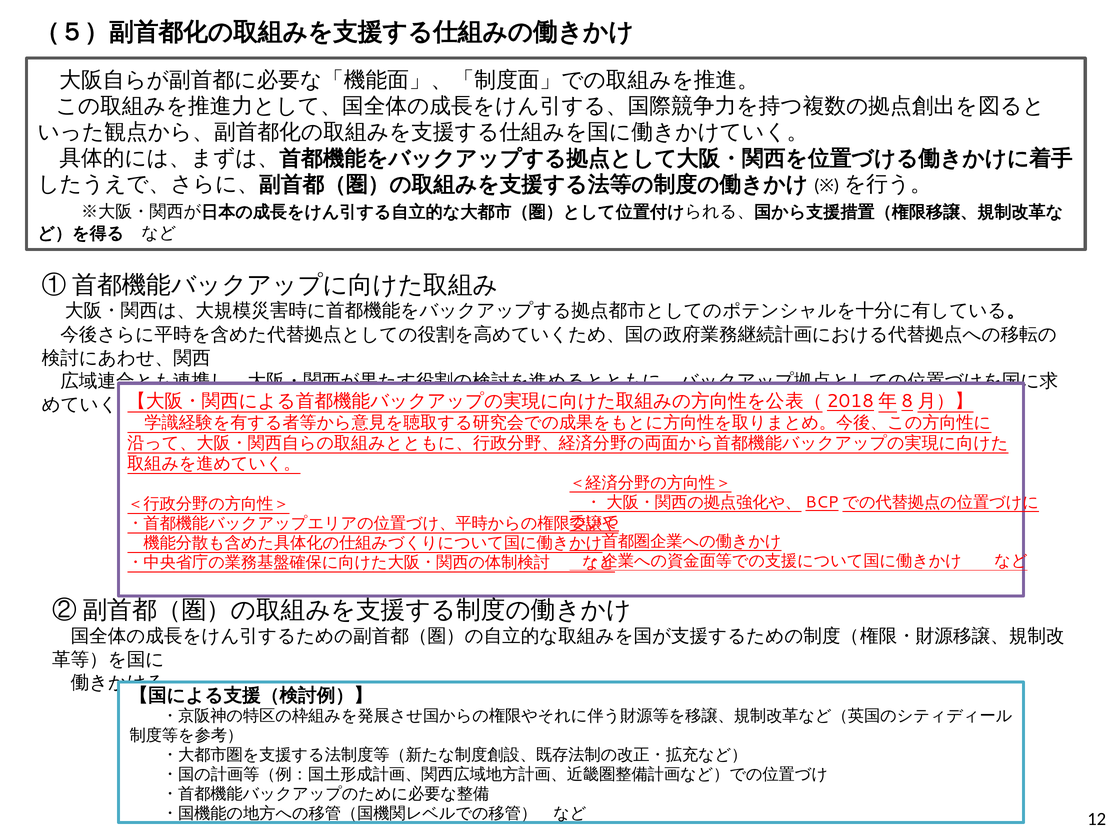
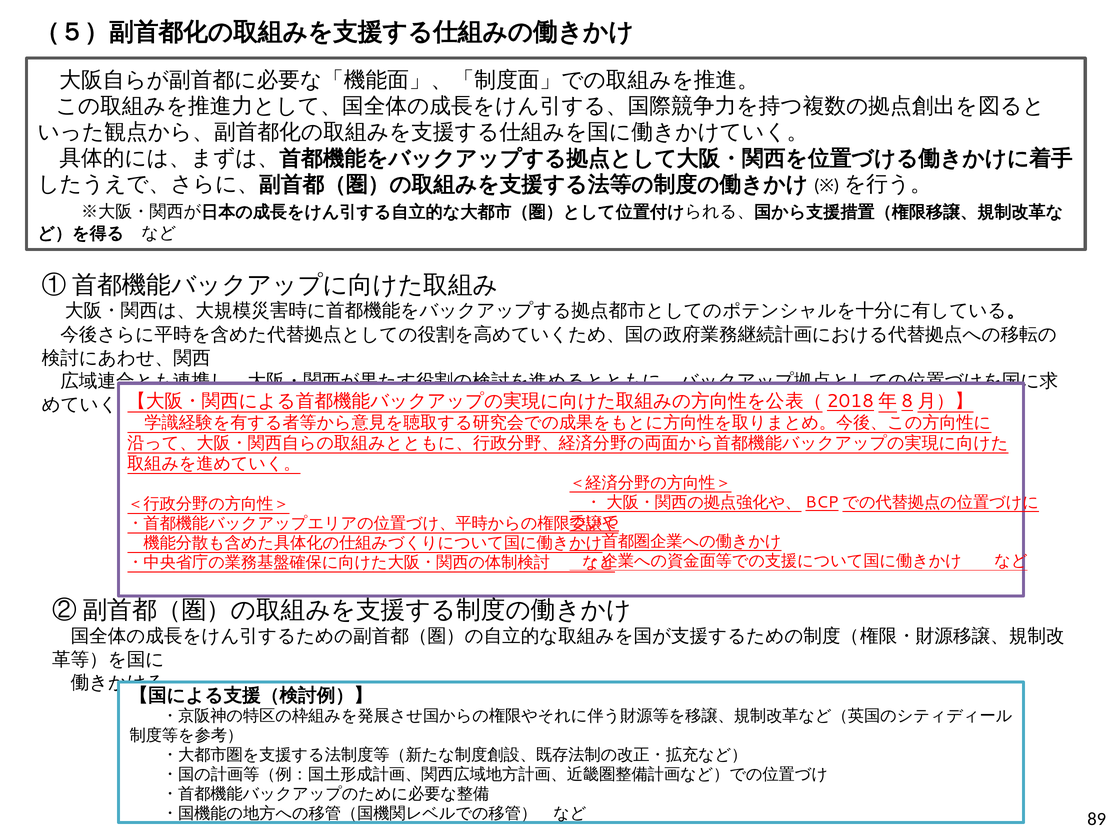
12: 12 -> 89
